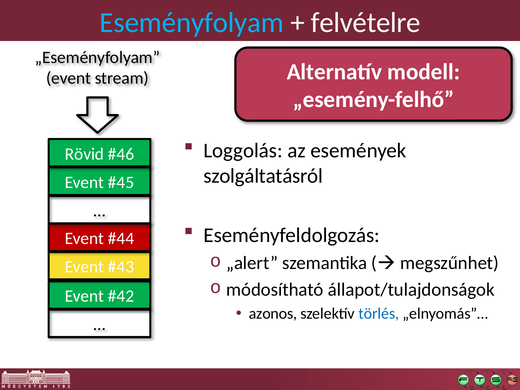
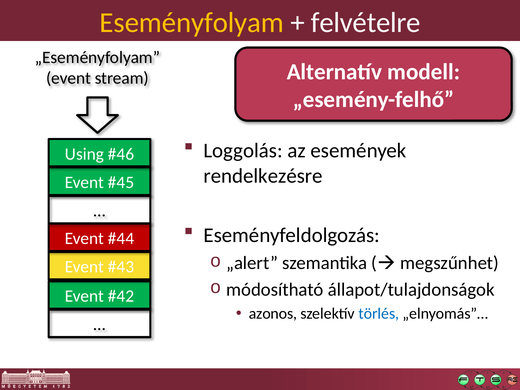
Eseményfolyam colour: light blue -> yellow
Rövid: Rövid -> Using
szolgáltatásról: szolgáltatásról -> rendelkezésre
